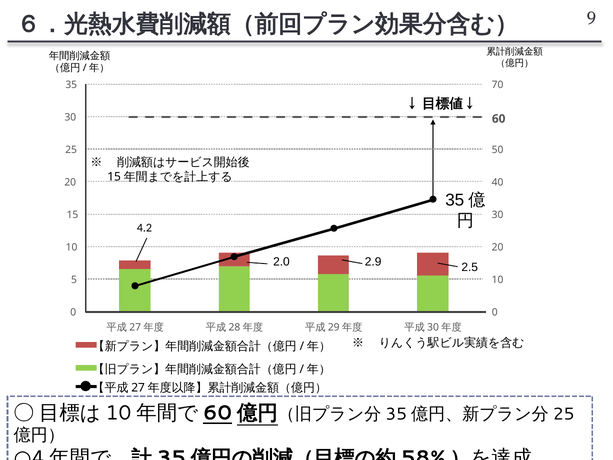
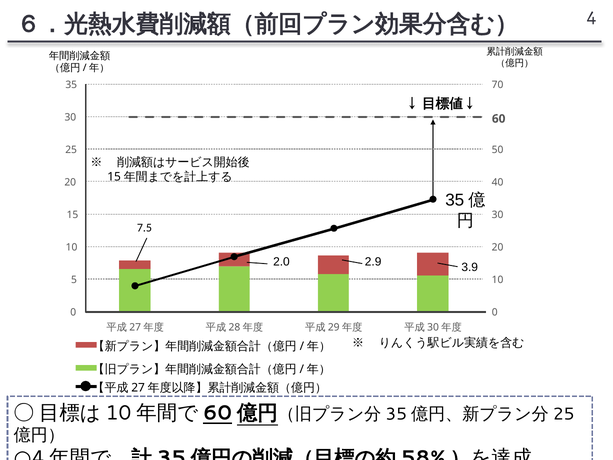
9: 9 -> 4
4.2: 4.2 -> 7.5
2.5: 2.5 -> 3.9
